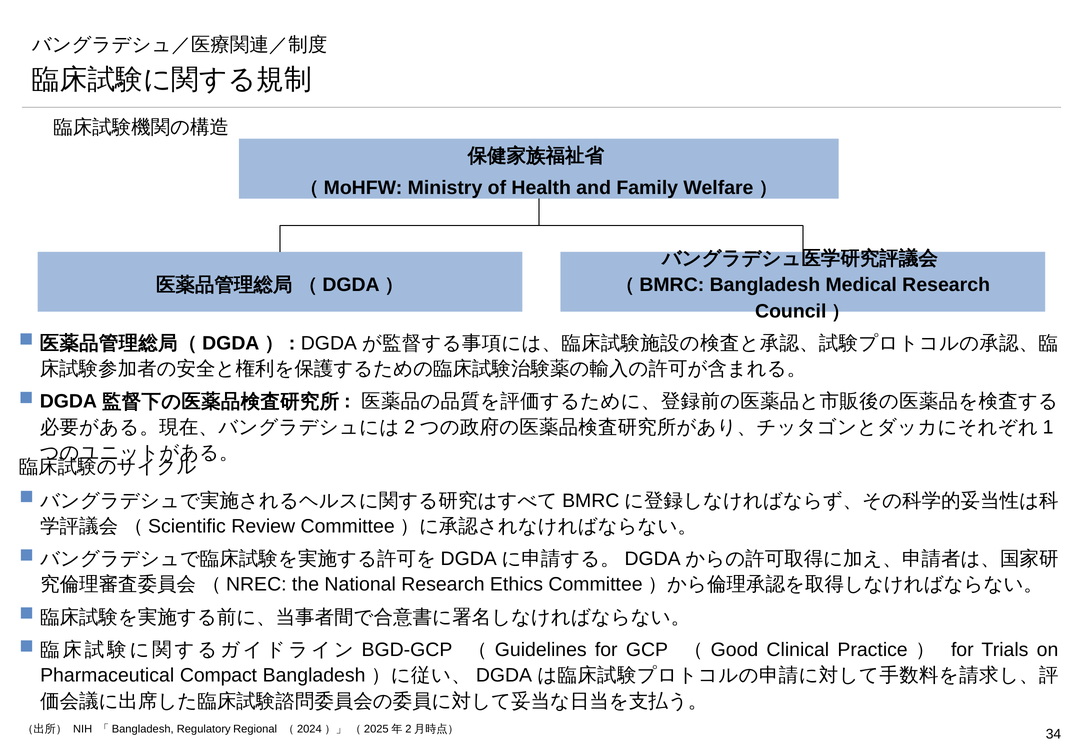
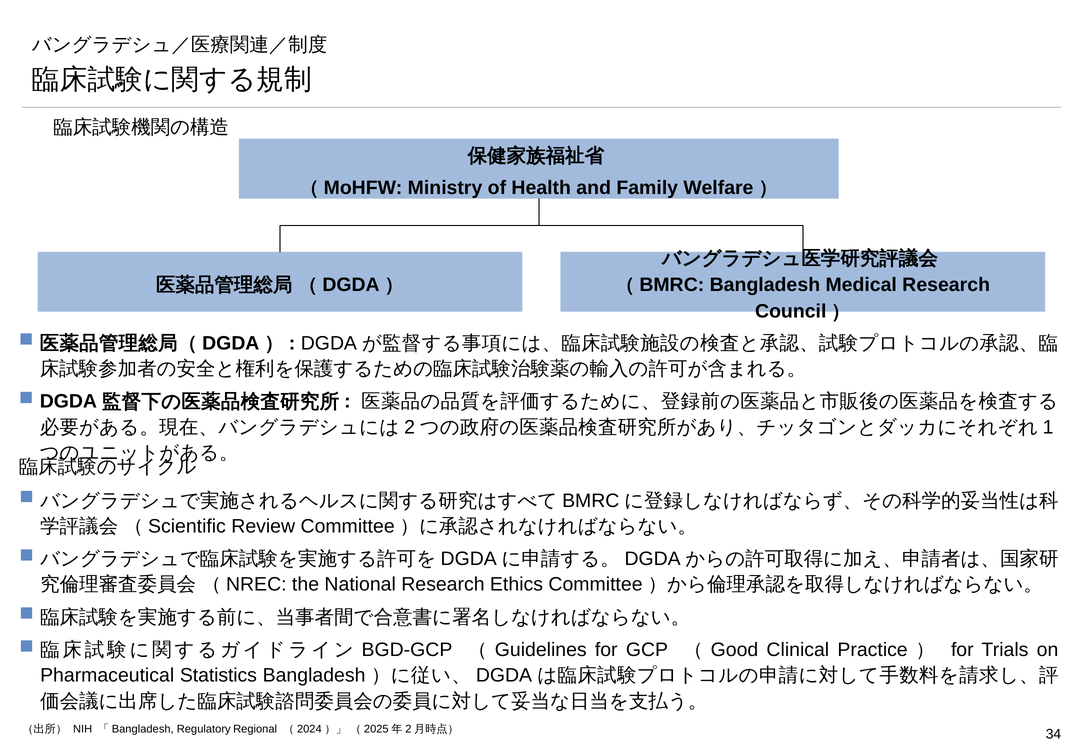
Compact: Compact -> Statistics
